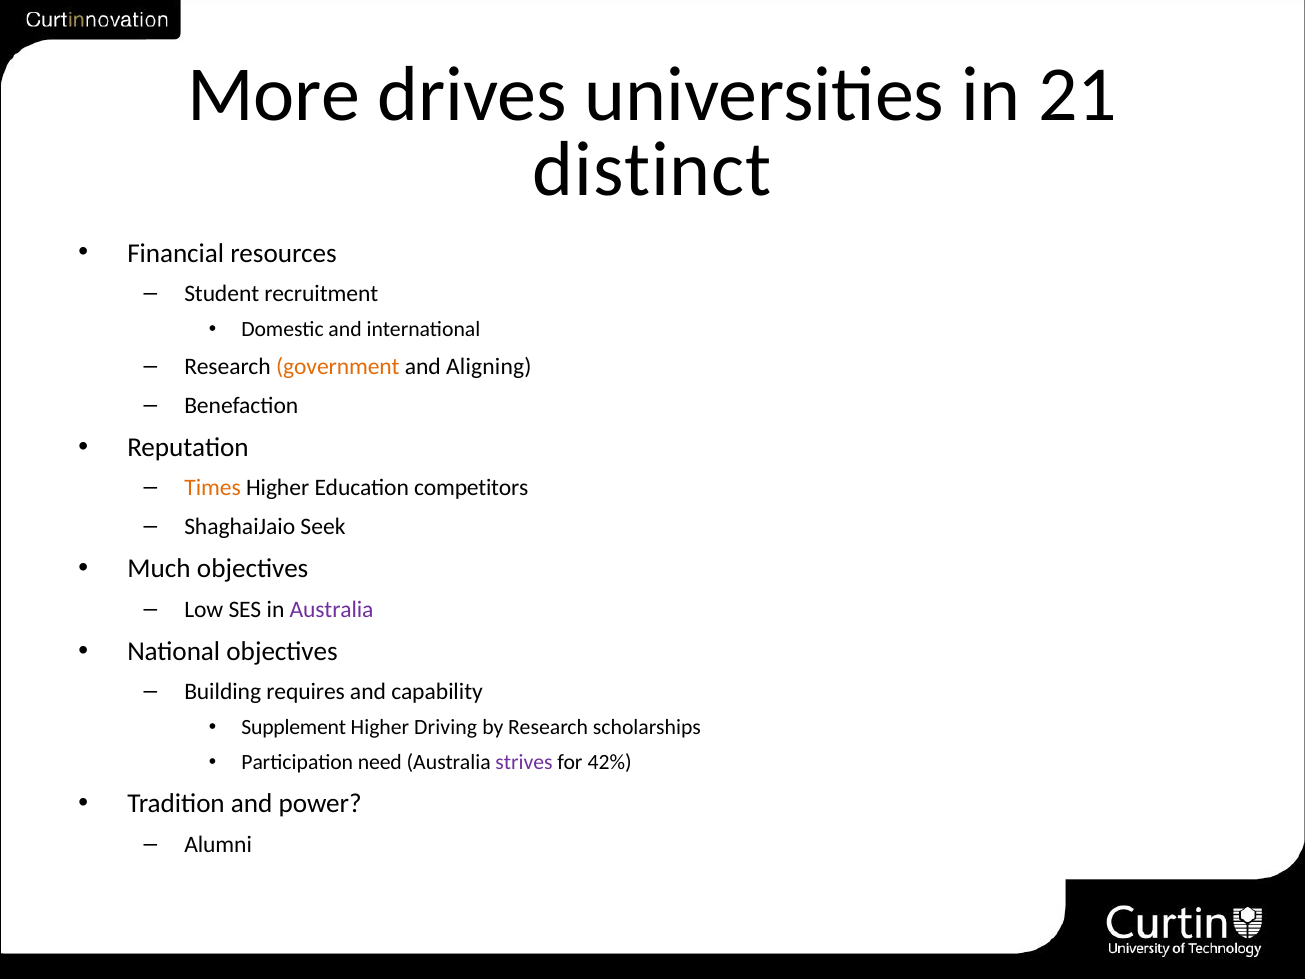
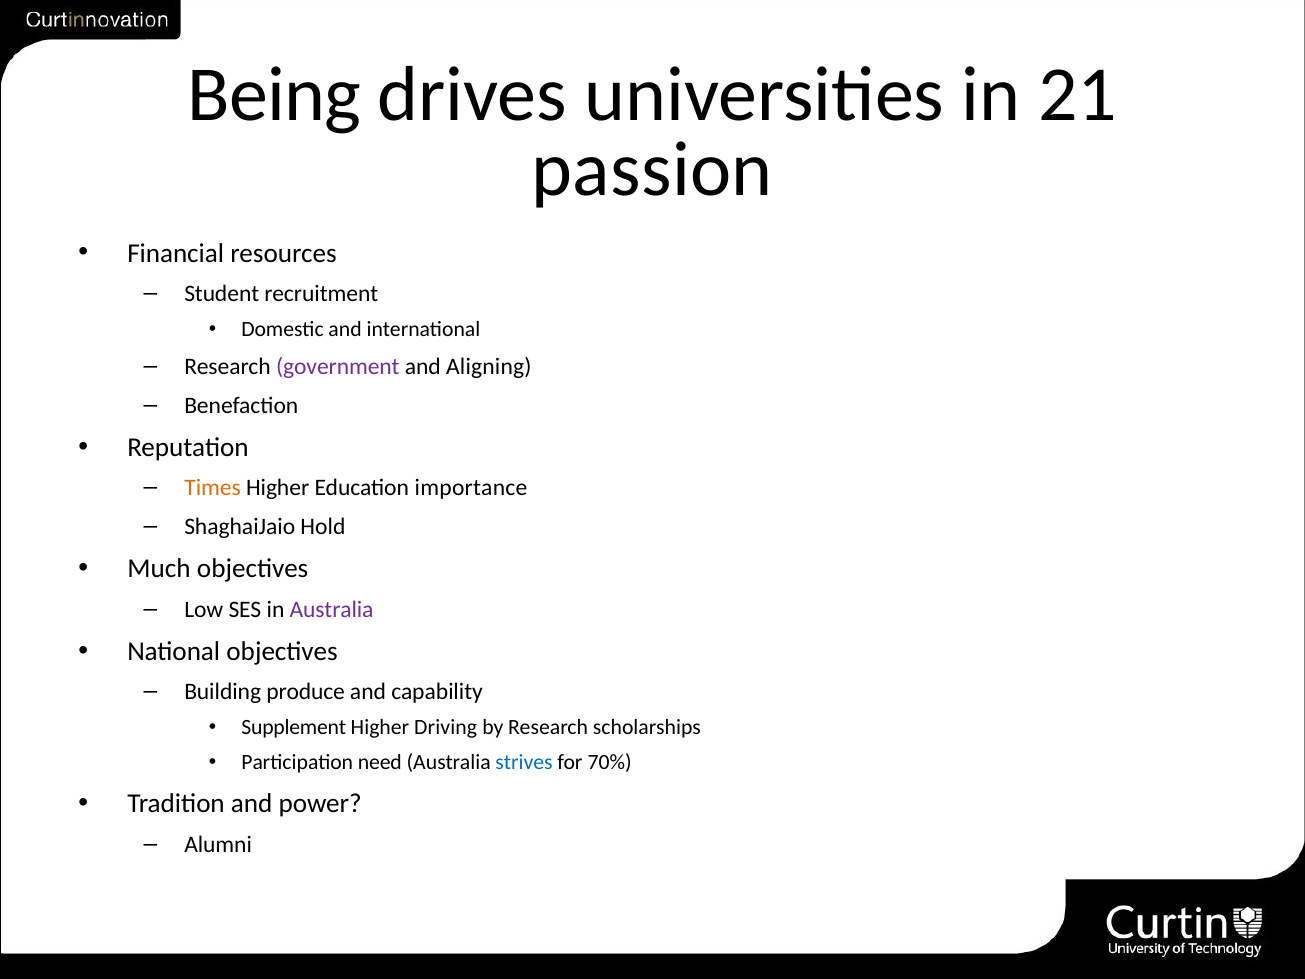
More: More -> Being
distinct: distinct -> passion
government colour: orange -> purple
competitors: competitors -> importance
Seek: Seek -> Hold
requires: requires -> produce
strives colour: purple -> blue
42%: 42% -> 70%
